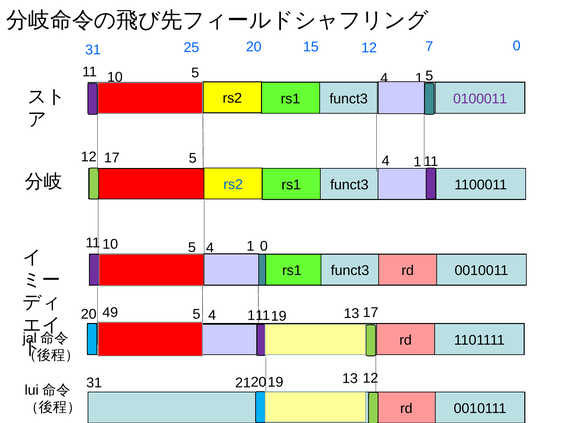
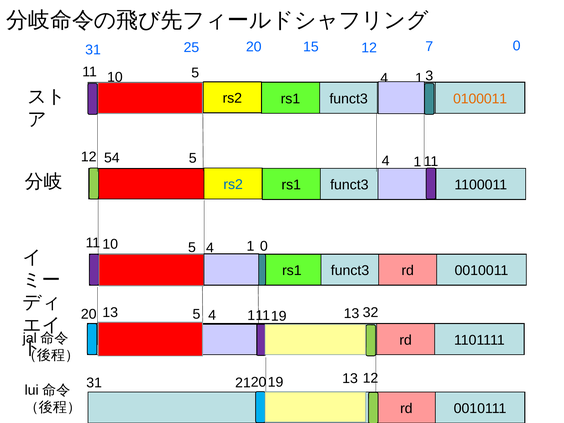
5 at (429, 76): 5 -> 3
0100011 colour: purple -> orange
12 17: 17 -> 54
20 49: 49 -> 13
17 at (371, 313): 17 -> 32
